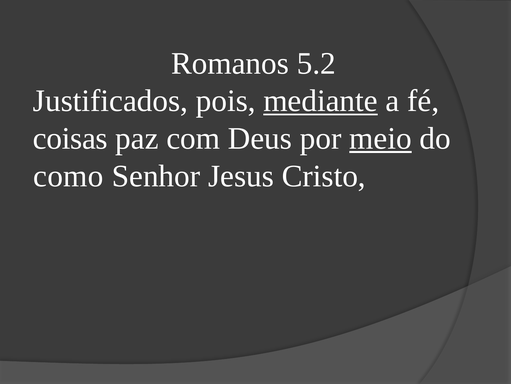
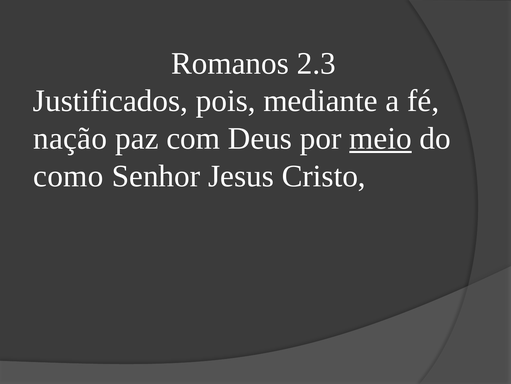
5.2: 5.2 -> 2.3
mediante underline: present -> none
coisas: coisas -> nação
